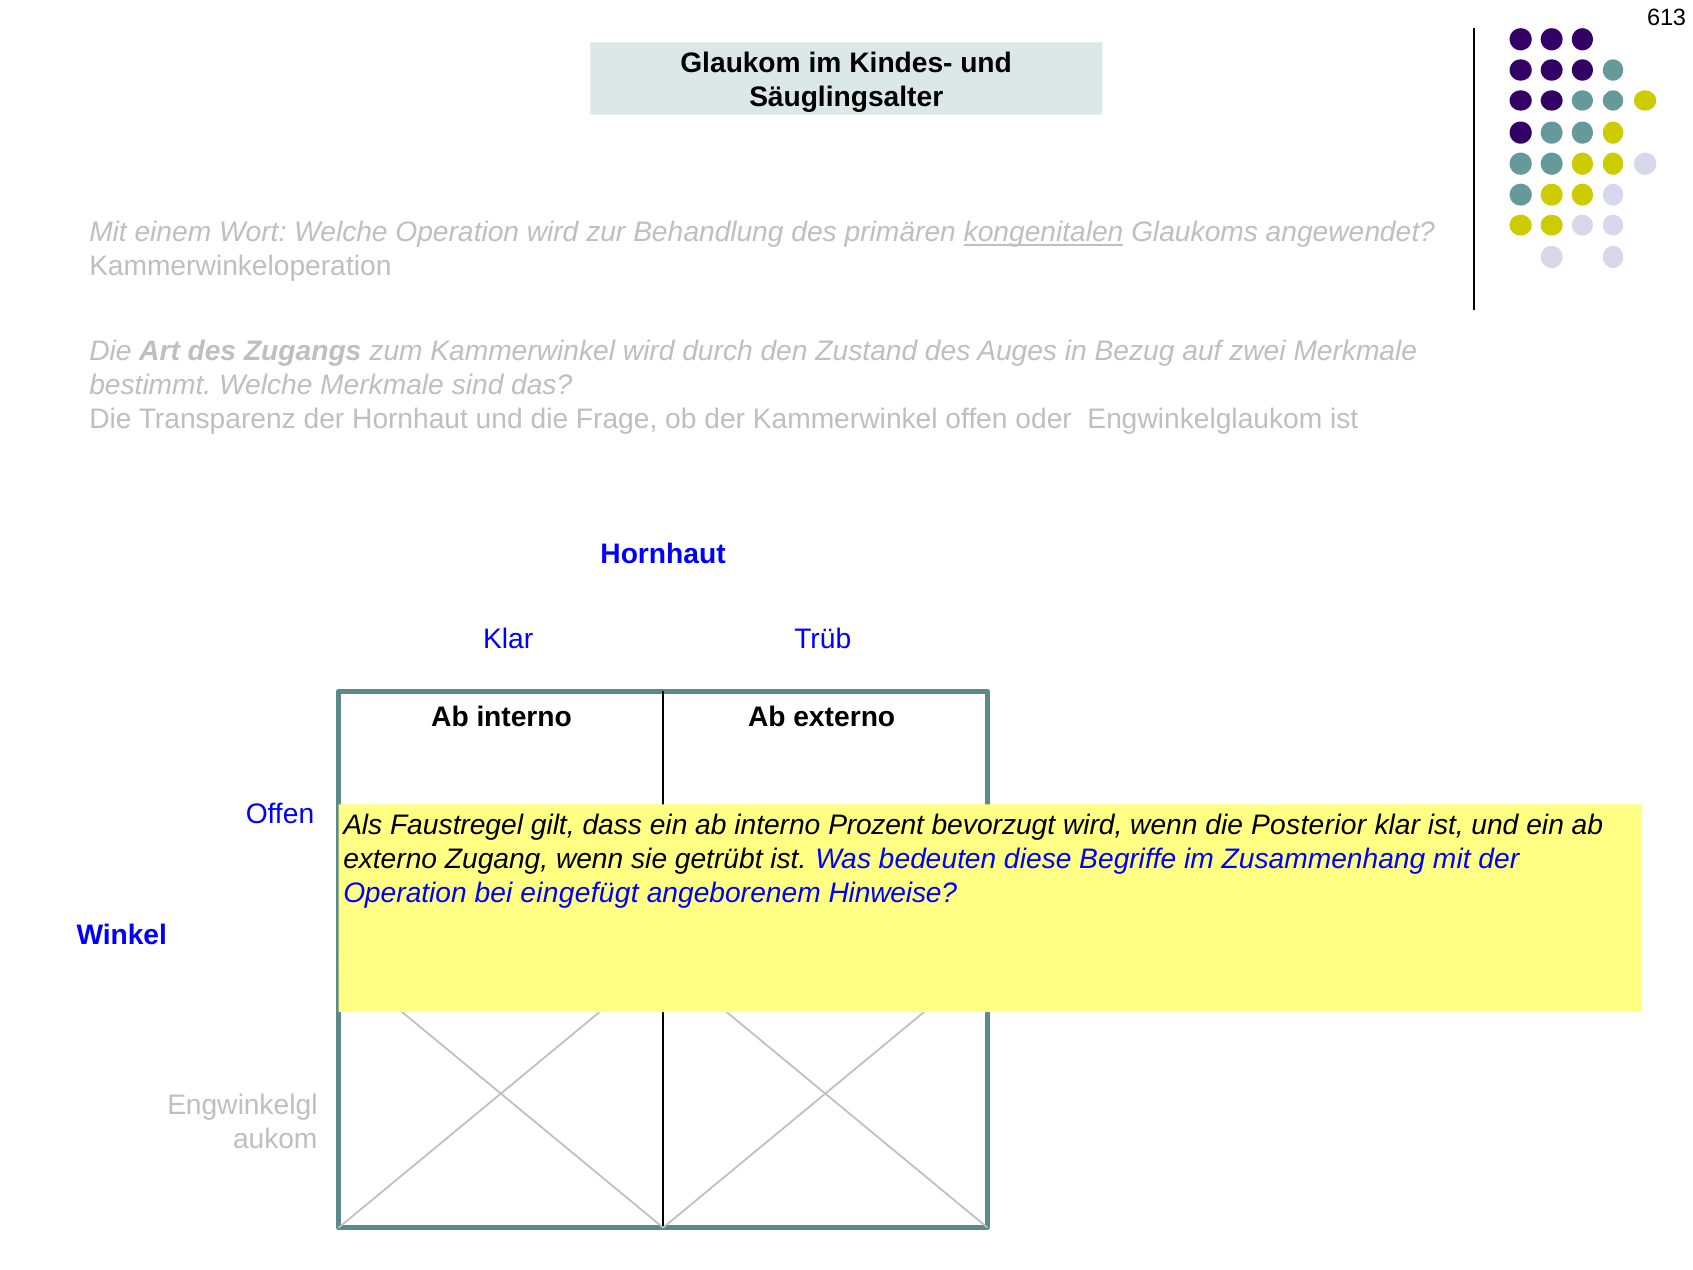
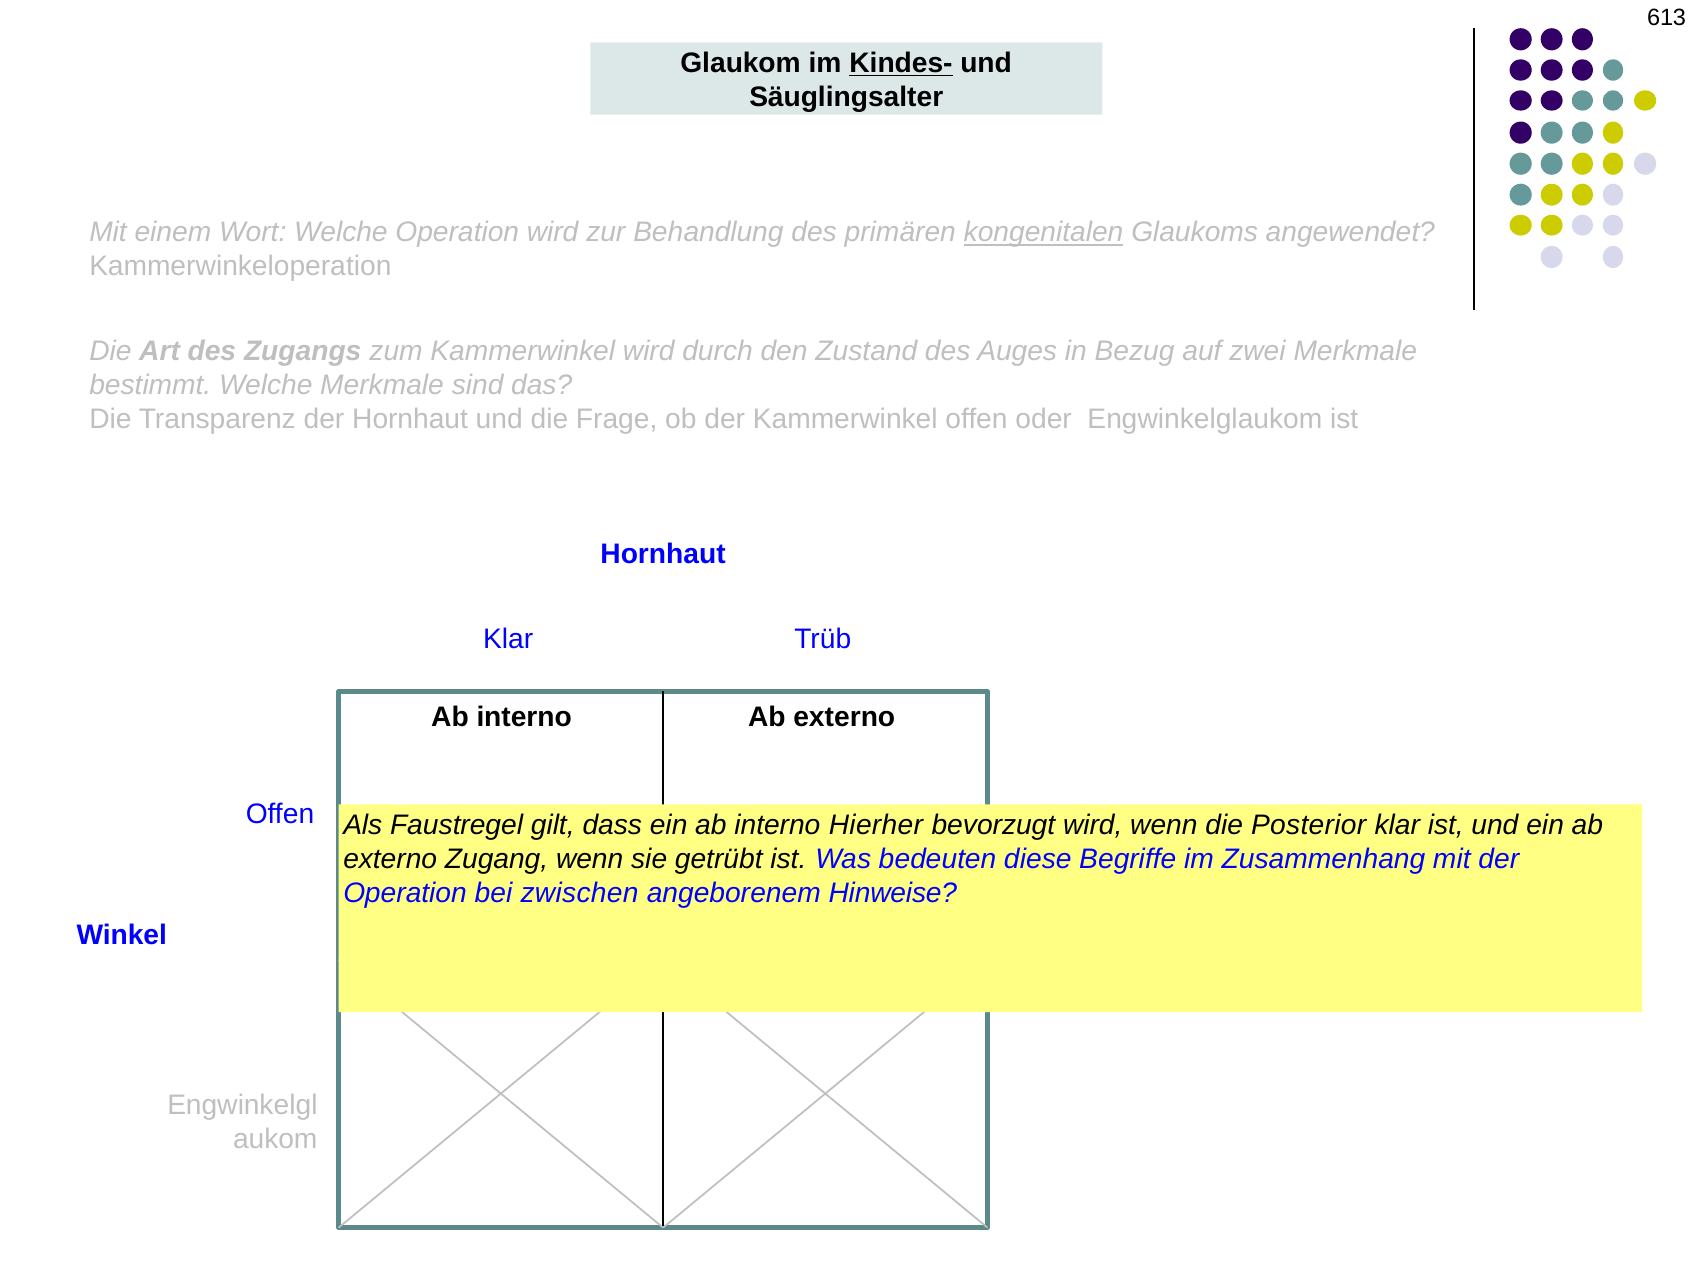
Kindes- underline: none -> present
Prozent: Prozent -> Hierher
eingefügt: eingefügt -> zwischen
